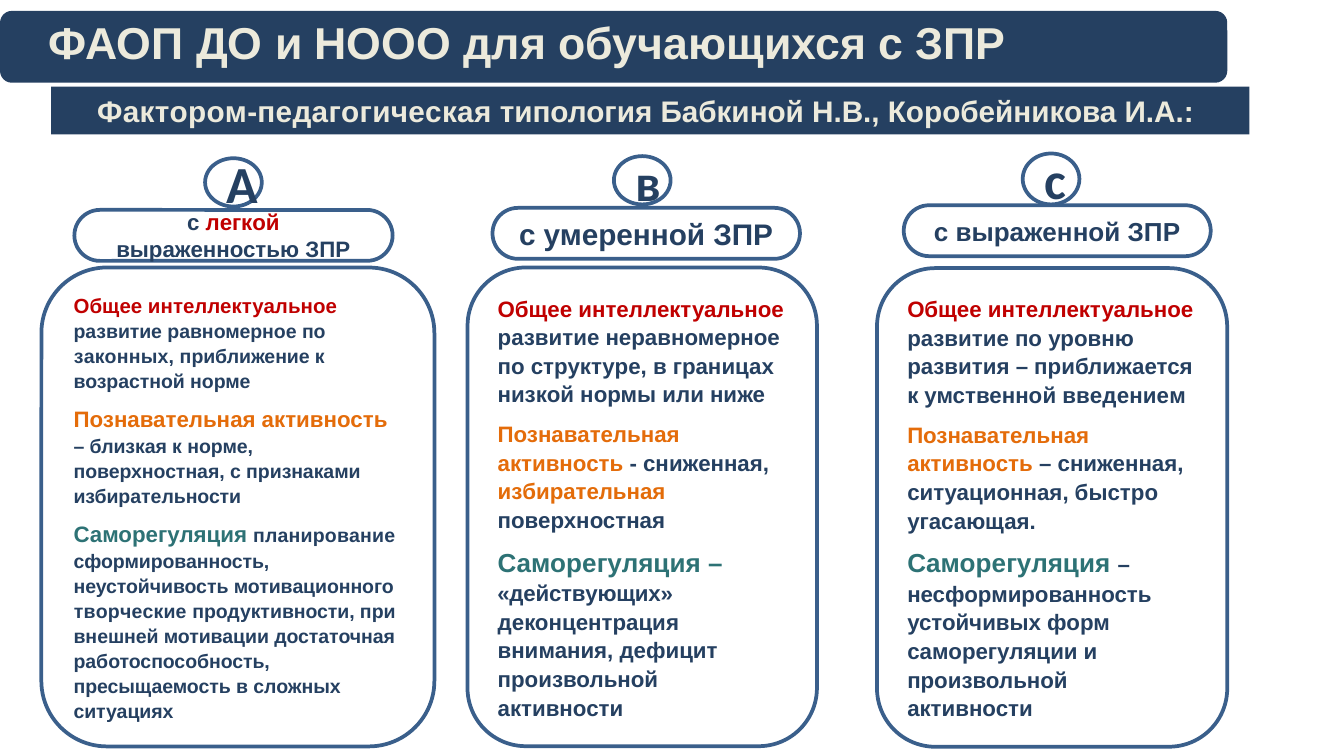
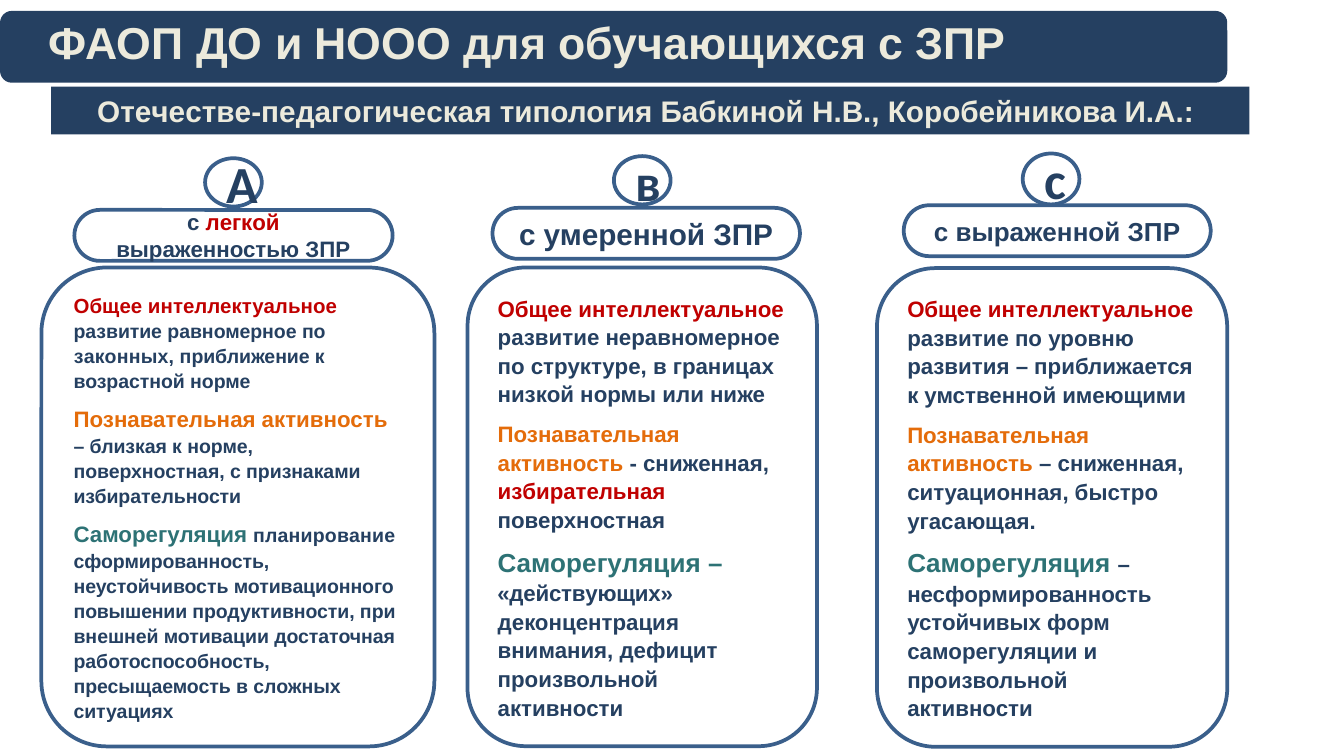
Фактором-педагогическая: Фактором-педагогическая -> Отечестве-педагогическая
введением: введением -> имеющими
избирательная colour: orange -> red
творческие: творческие -> повышении
